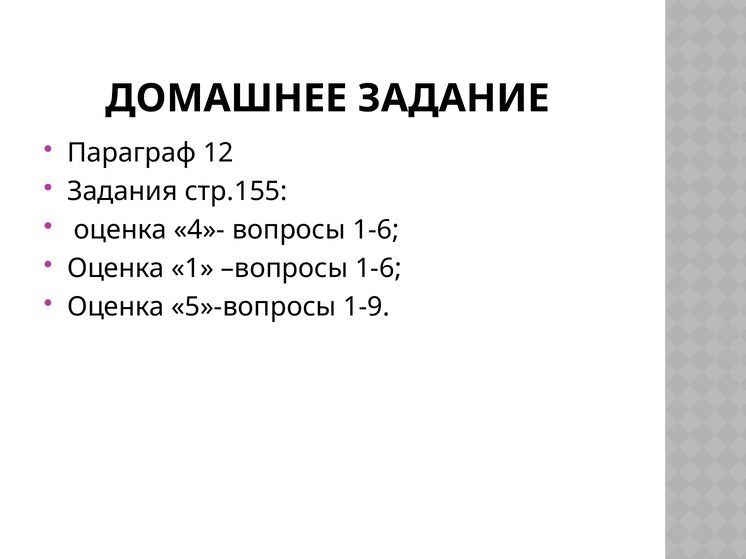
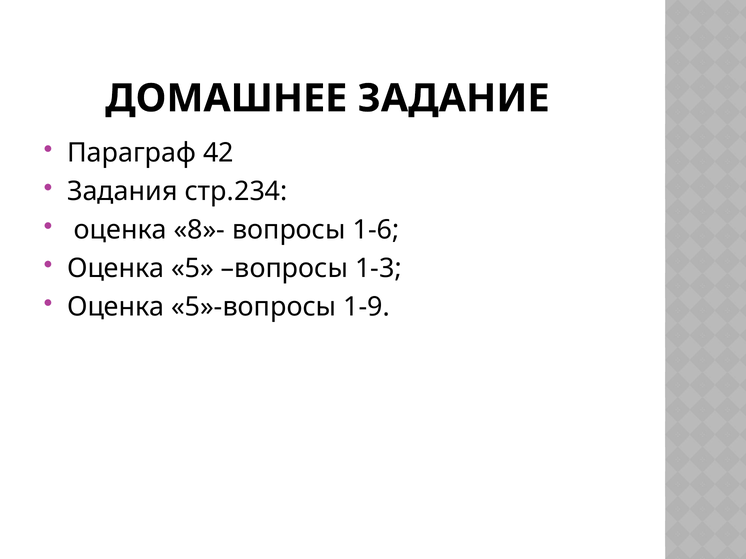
12: 12 -> 42
стр.155: стр.155 -> стр.234
4»-: 4»- -> 8»-
1: 1 -> 5
1-6 at (378, 269): 1-6 -> 1-3
